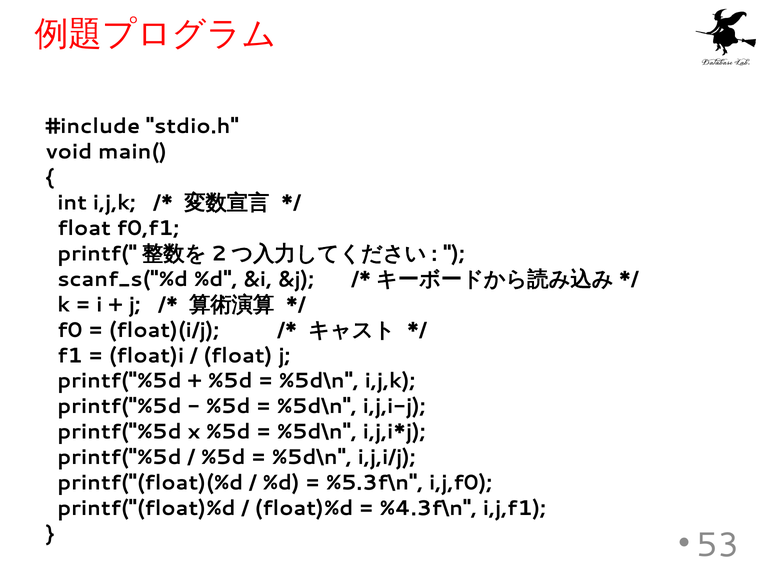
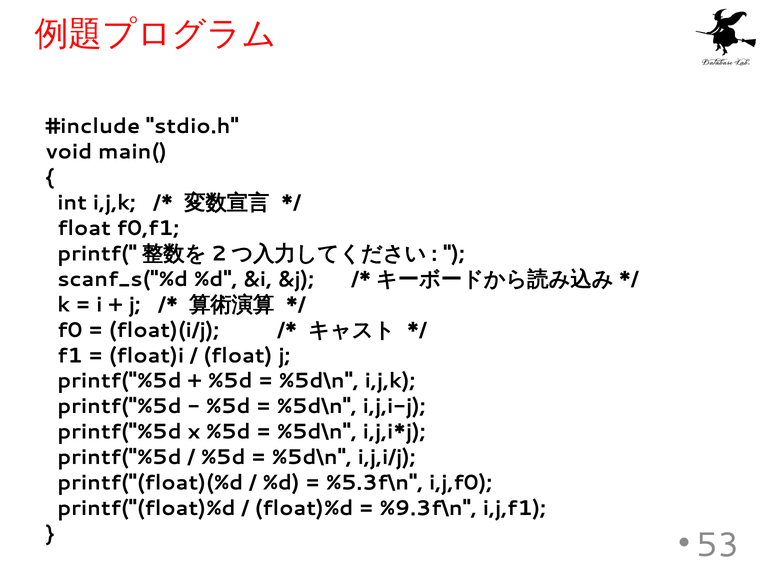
%4.3f\n: %4.3f\n -> %9.3f\n
